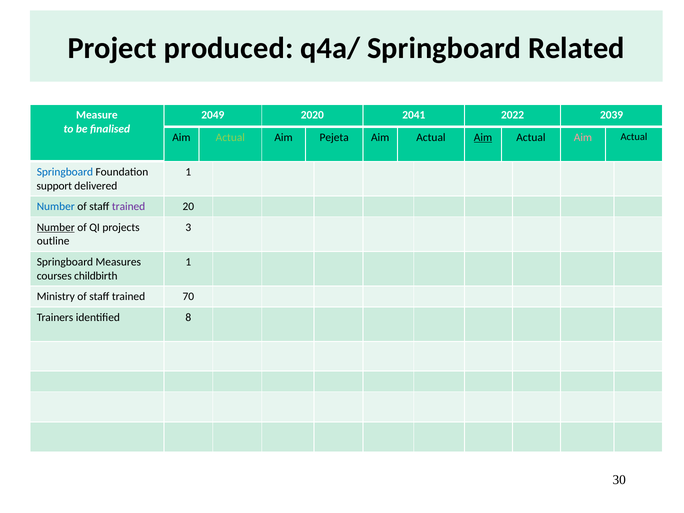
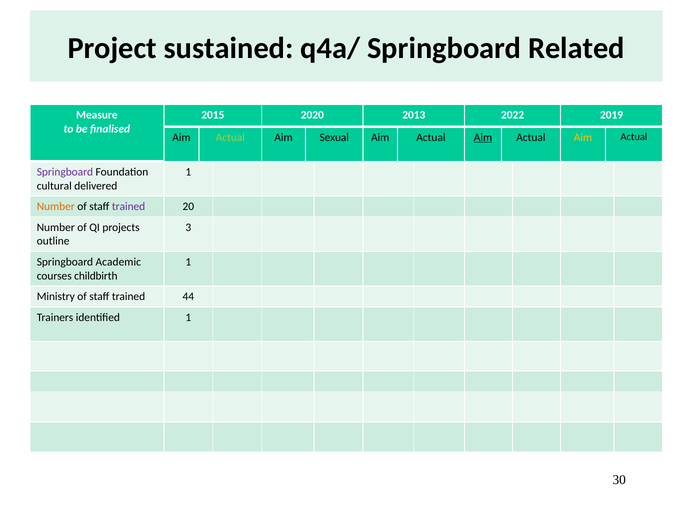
produced: produced -> sustained
2049: 2049 -> 2015
2041: 2041 -> 2013
2039: 2039 -> 2019
Pejeta: Pejeta -> Sexual
Aim at (583, 137) colour: pink -> yellow
Springboard at (65, 172) colour: blue -> purple
support: support -> cultural
Number at (56, 207) colour: blue -> orange
Number at (56, 227) underline: present -> none
Measures: Measures -> Academic
70: 70 -> 44
identified 8: 8 -> 1
